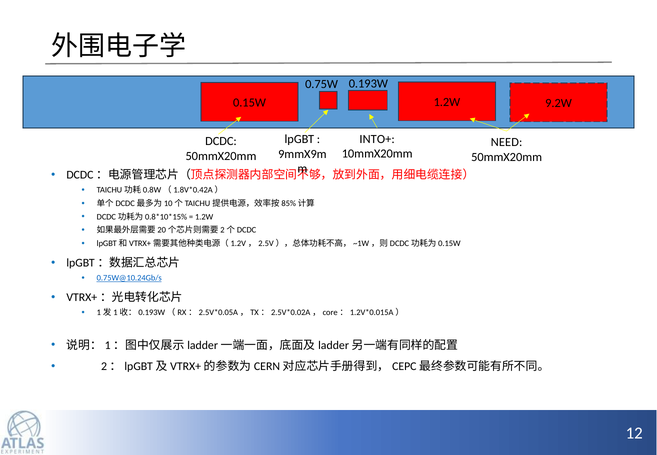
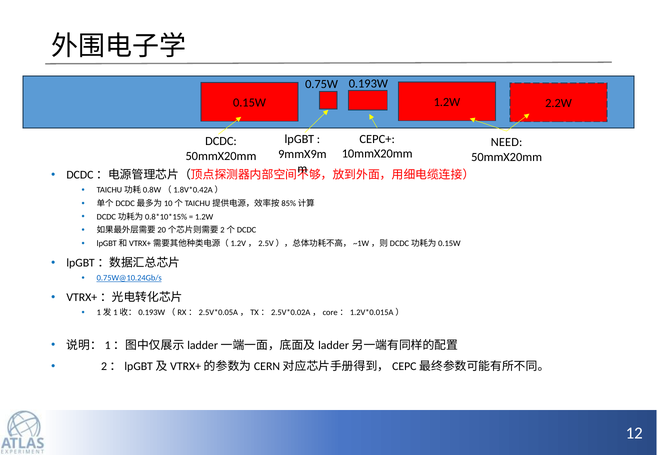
9.2W: 9.2W -> 2.2W
INTO+: INTO+ -> CEPC+
